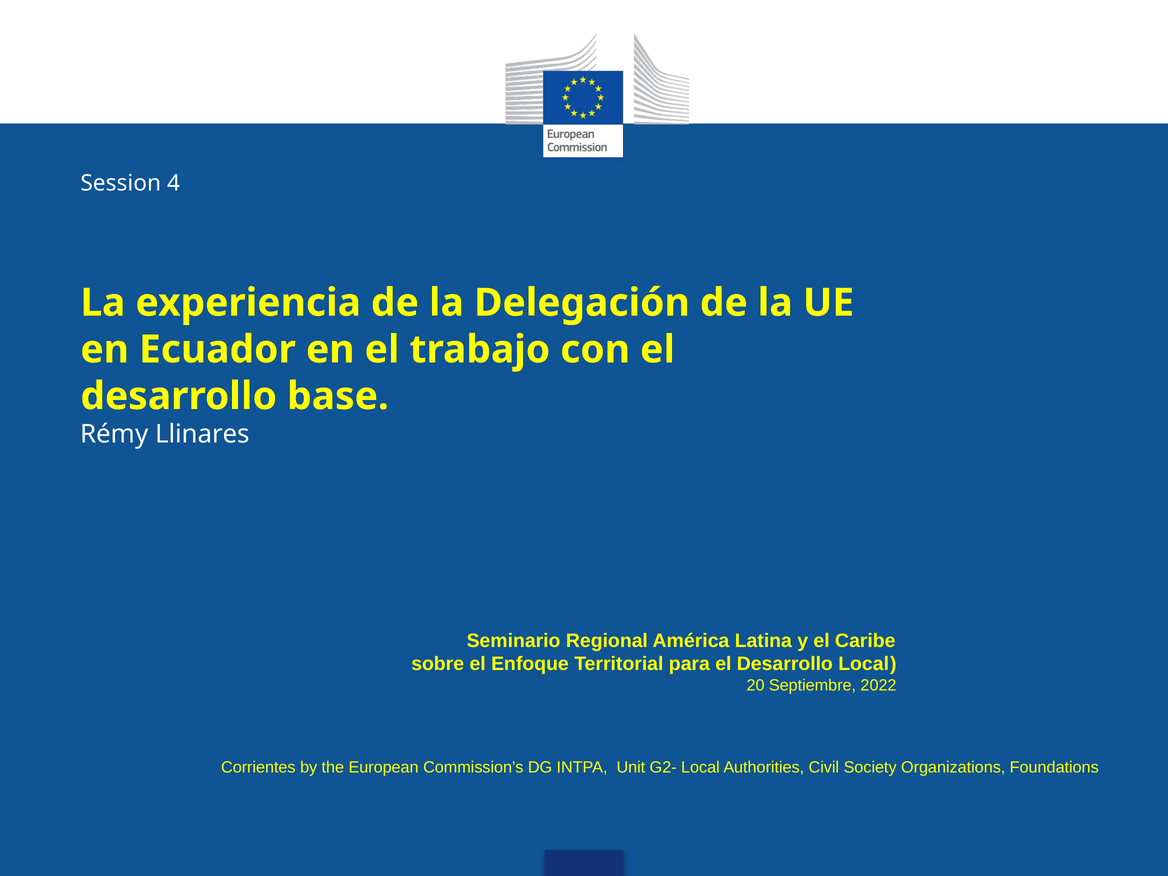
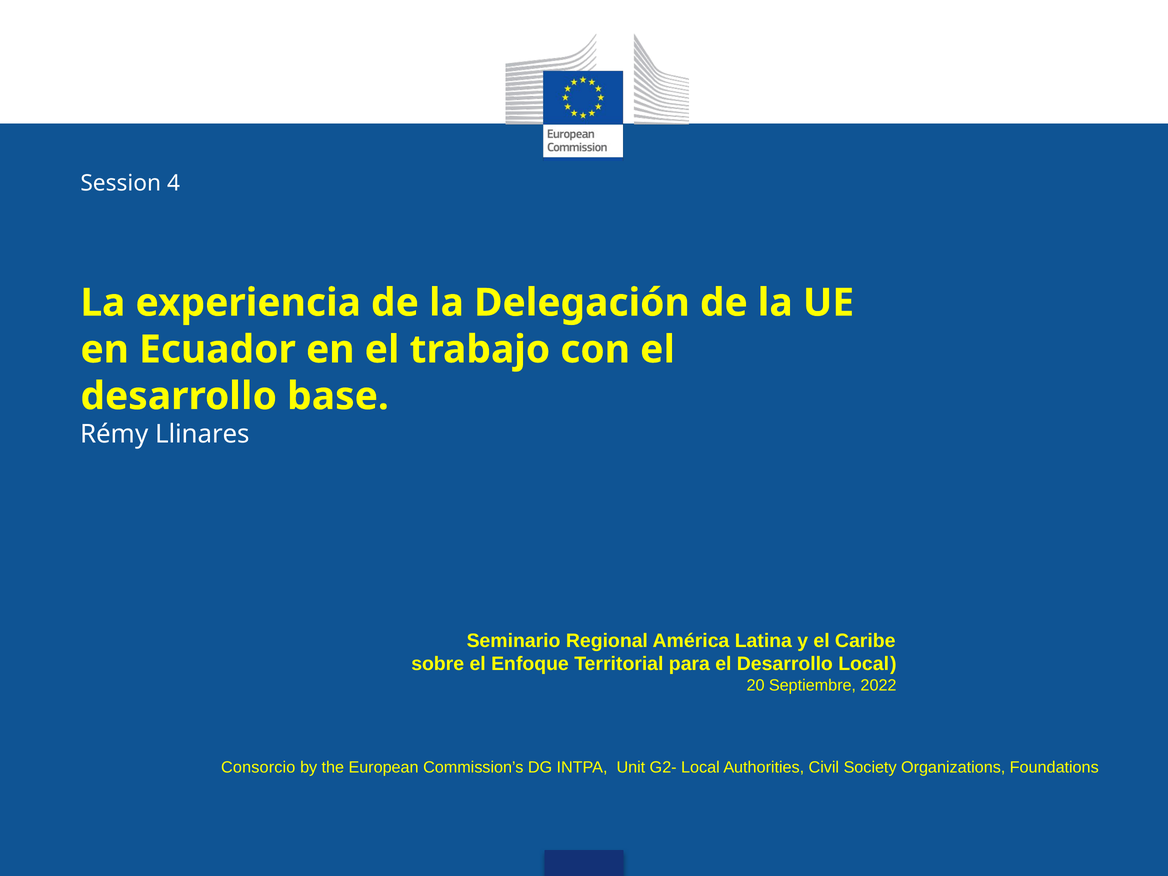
Corrientes: Corrientes -> Consorcio
